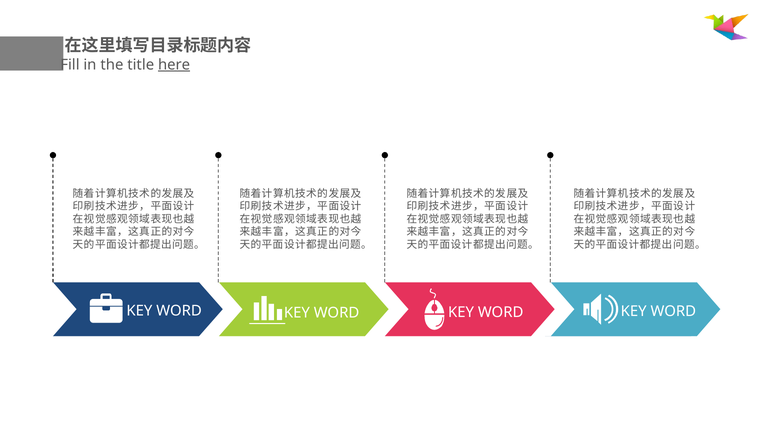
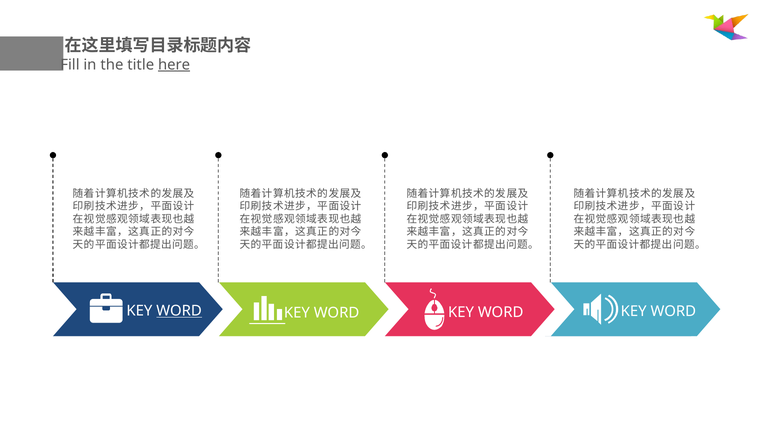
WORD at (179, 311) underline: none -> present
